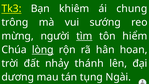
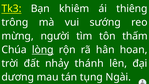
chung: chung -> thiêng
tìm underline: present -> none
hiểm: hiểm -> thấm
